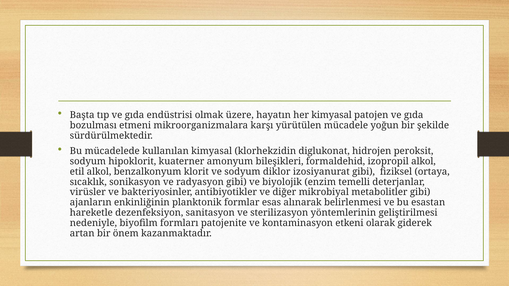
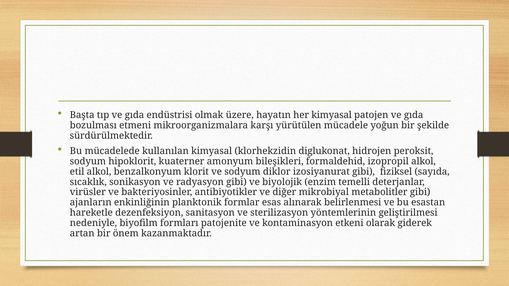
ortaya: ortaya -> sayıda
